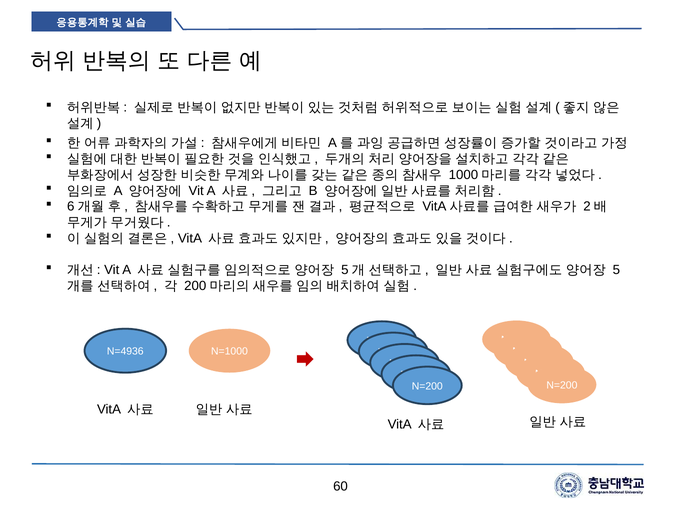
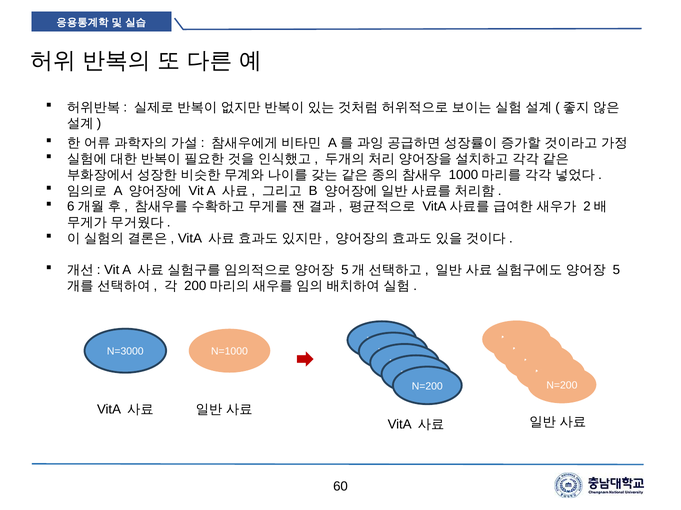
N=4936: N=4936 -> N=3000
